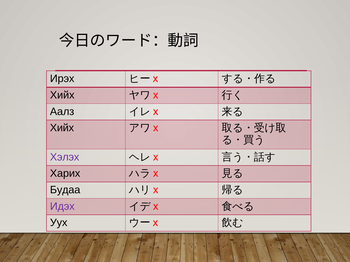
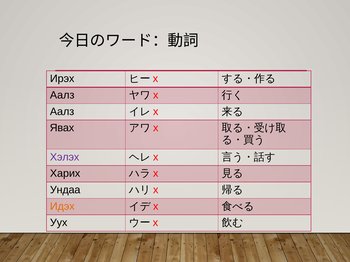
Хийх at (62, 95): Хийх -> Аалз
Хийх at (62, 128): Хийх -> Явах
Будаа: Будаа -> Ундаа
Идэх colour: purple -> orange
